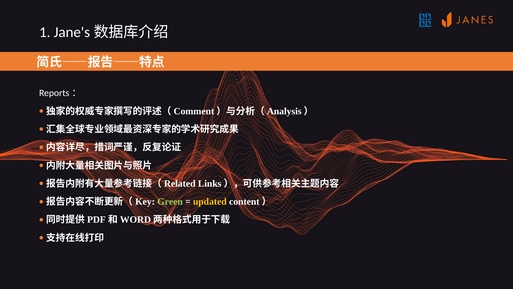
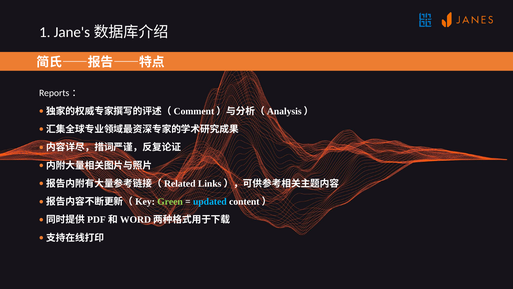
updated colour: yellow -> light blue
